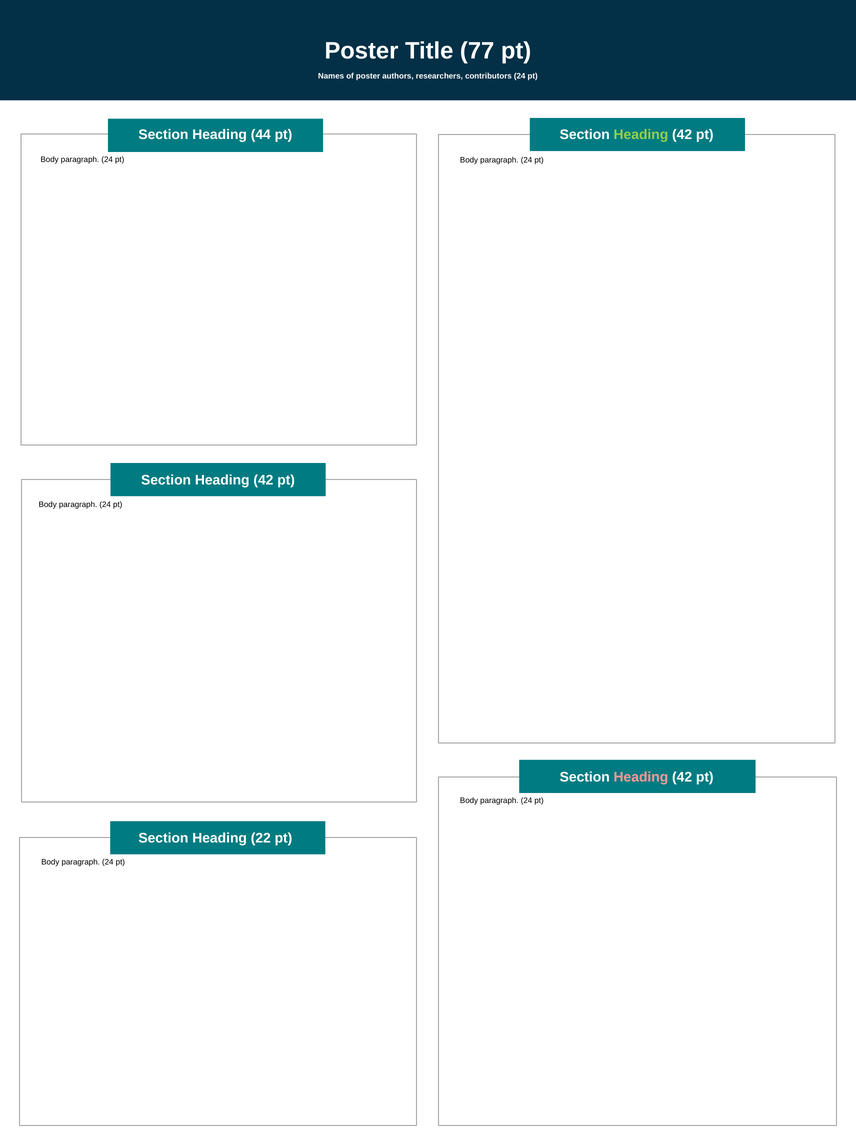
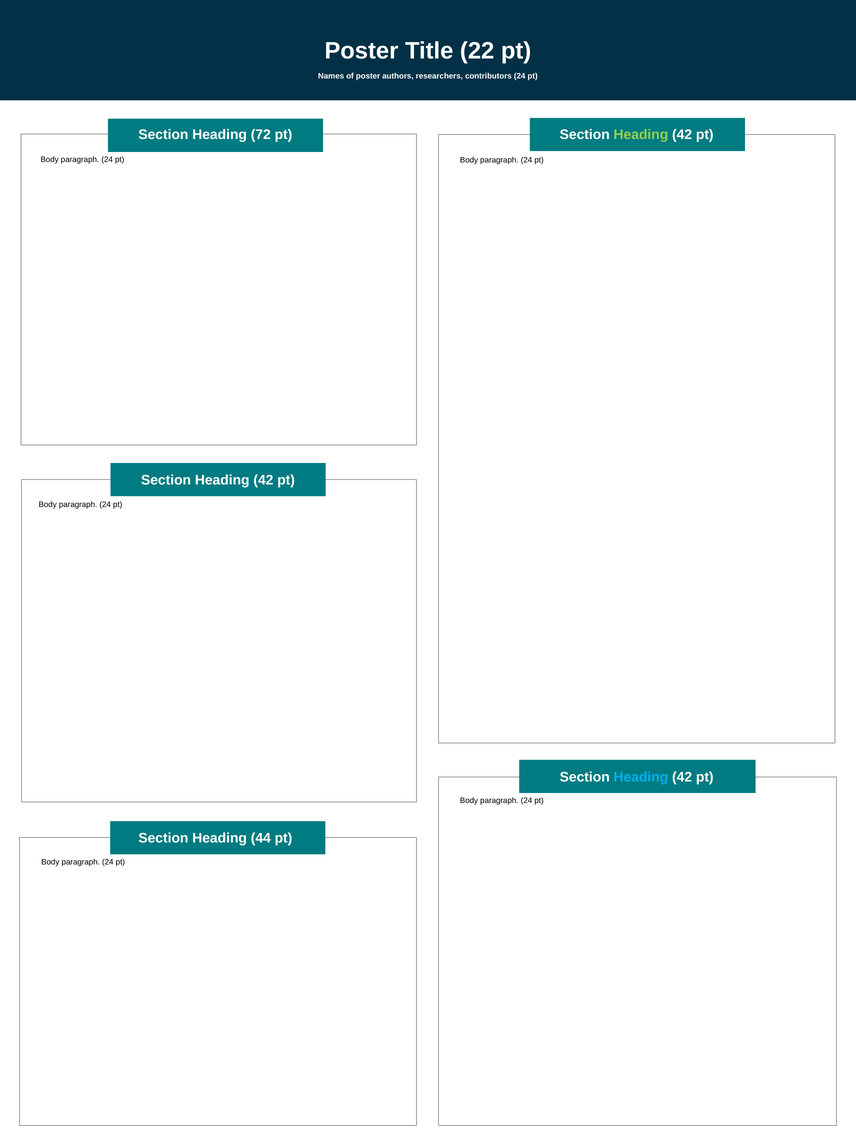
77: 77 -> 22
44: 44 -> 72
Heading at (641, 777) colour: pink -> light blue
22: 22 -> 44
